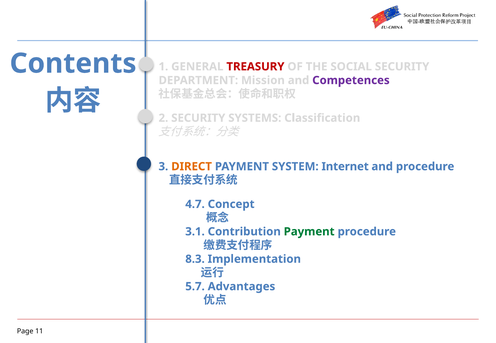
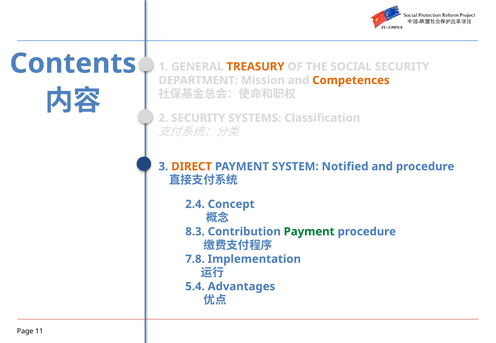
TREASURY colour: red -> orange
Competences colour: purple -> orange
Internet: Internet -> Notified
4.7: 4.7 -> 2.4
3.1: 3.1 -> 8.3
8.3: 8.3 -> 7.8
5.7: 5.7 -> 5.4
